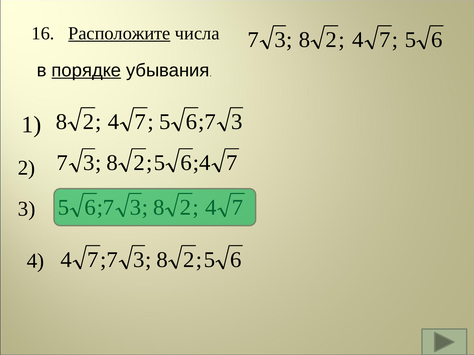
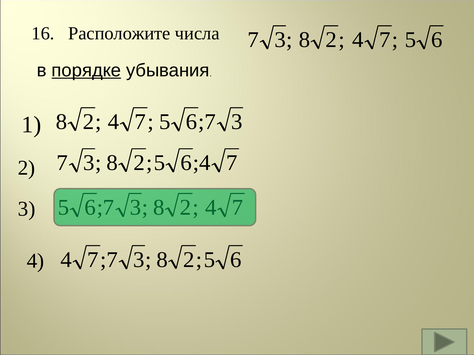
Расположите underline: present -> none
